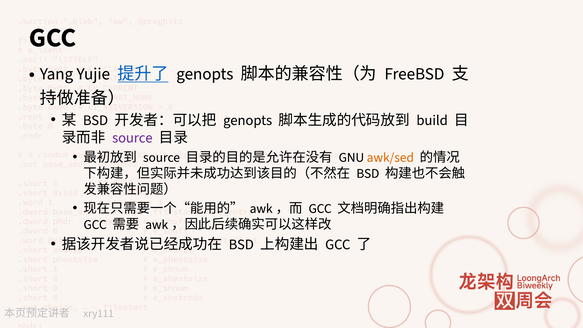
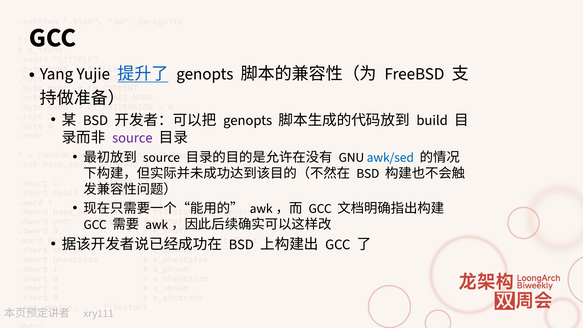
awk/sed colour: orange -> blue
